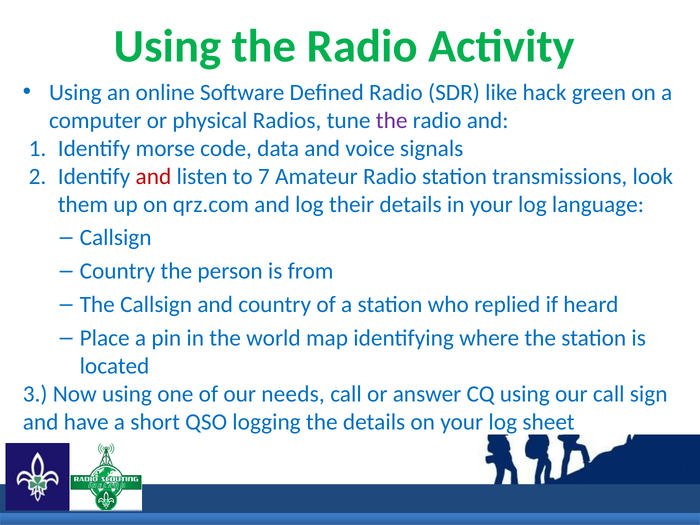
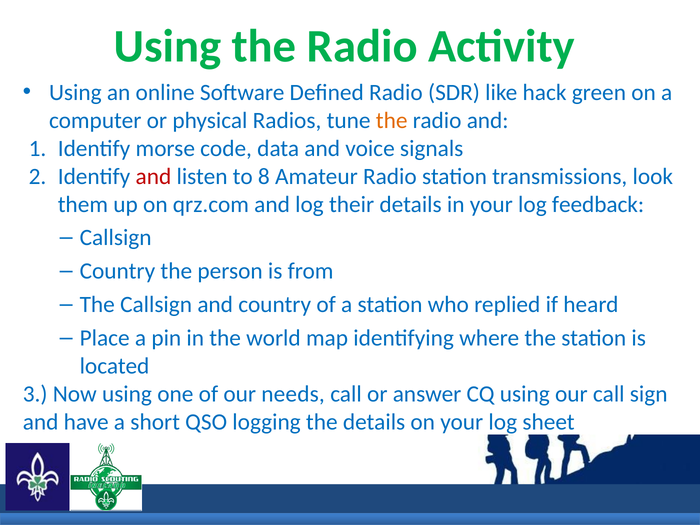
the at (392, 120) colour: purple -> orange
7: 7 -> 8
language: language -> feedback
